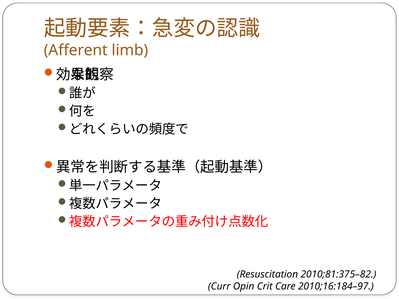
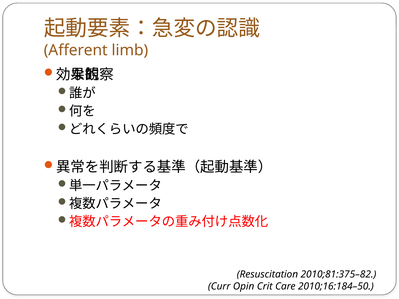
2010;16:184–97: 2010;16:184–97 -> 2010;16:184–50
